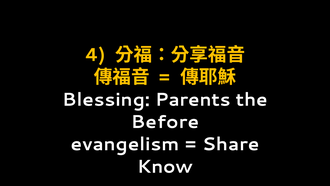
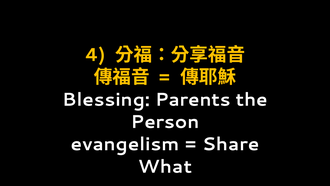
Before: Before -> Person
Know: Know -> What
